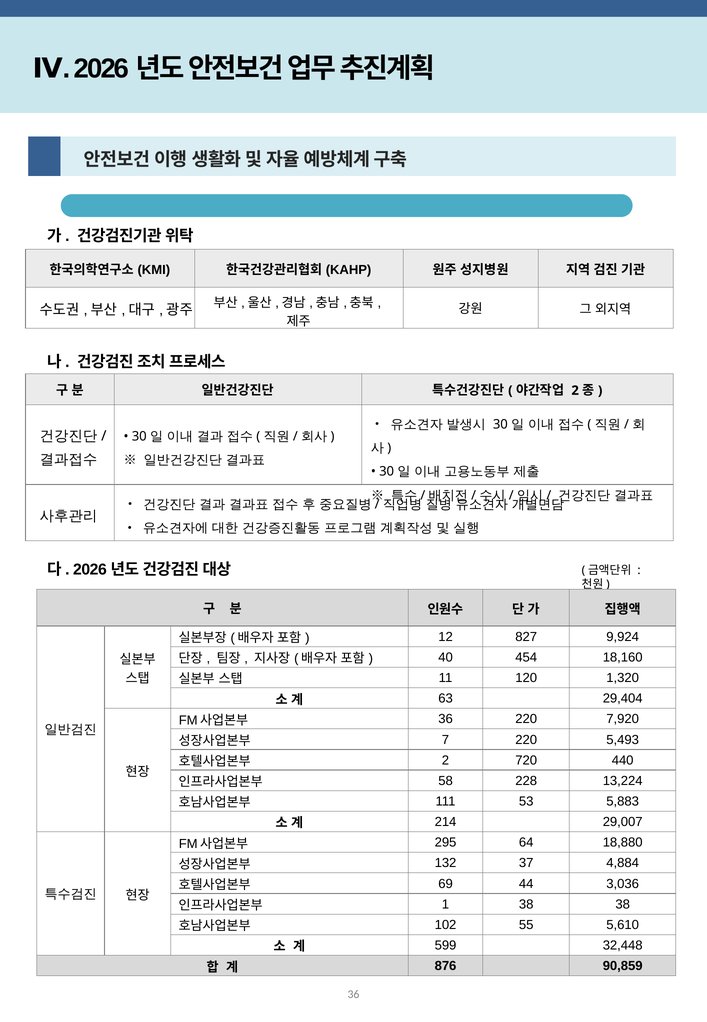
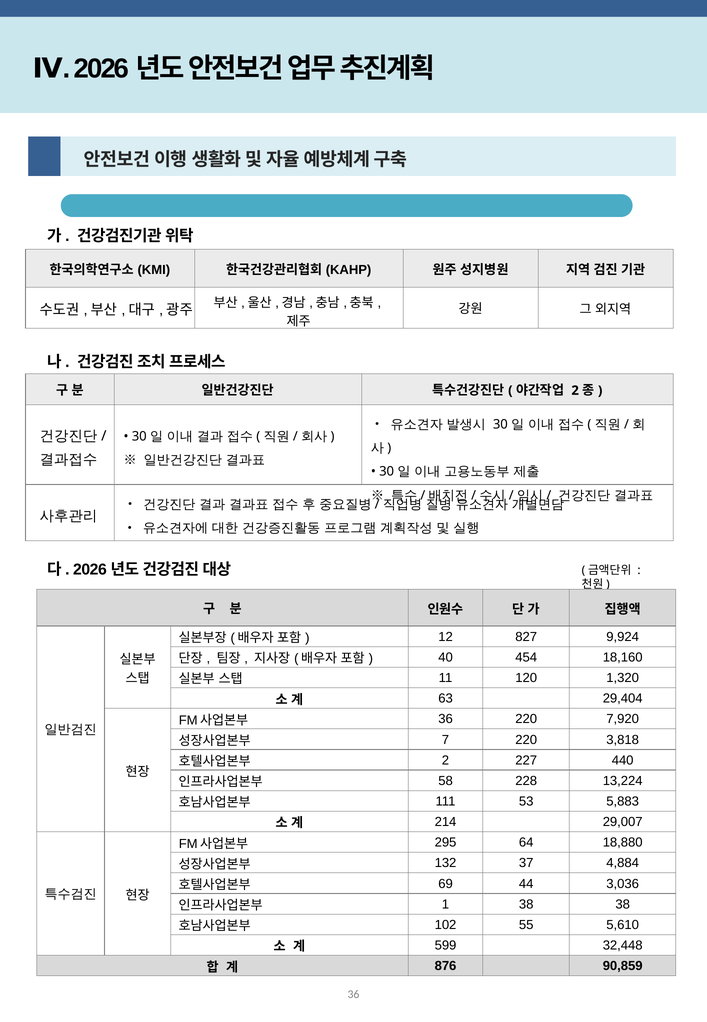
5,493: 5,493 -> 3,818
720: 720 -> 227
